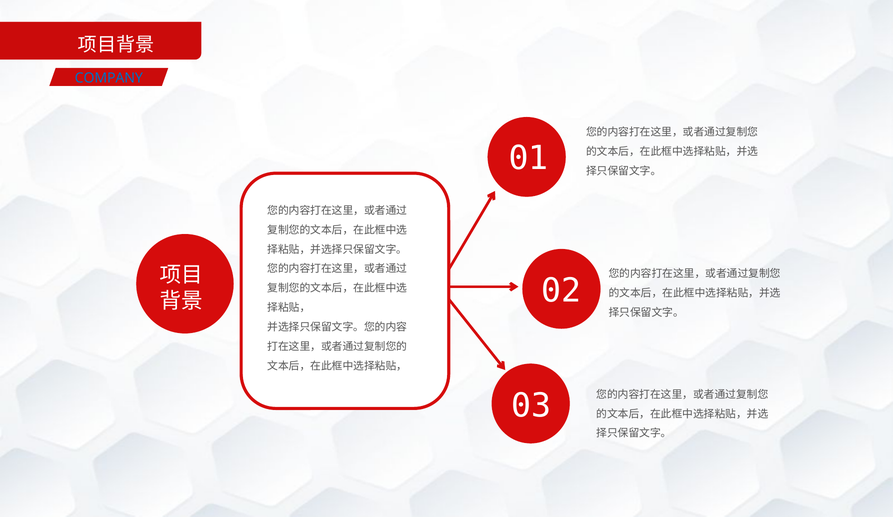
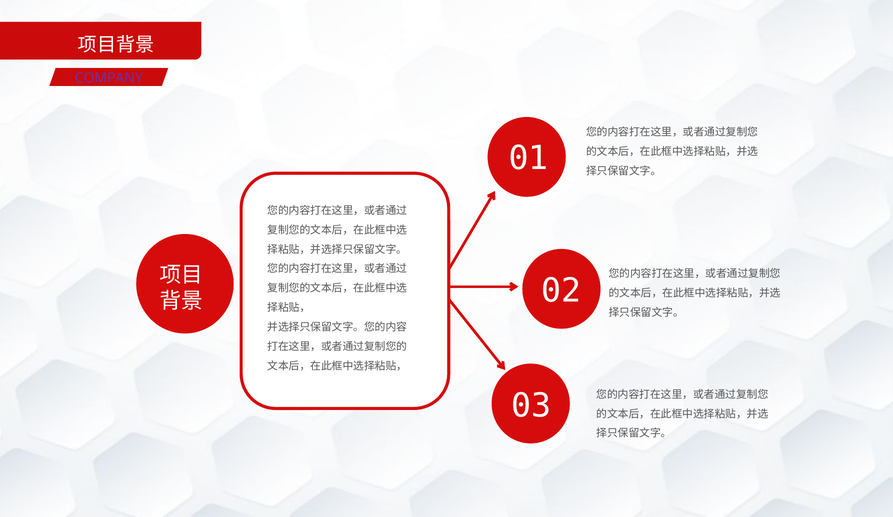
COMPANY colour: blue -> purple
